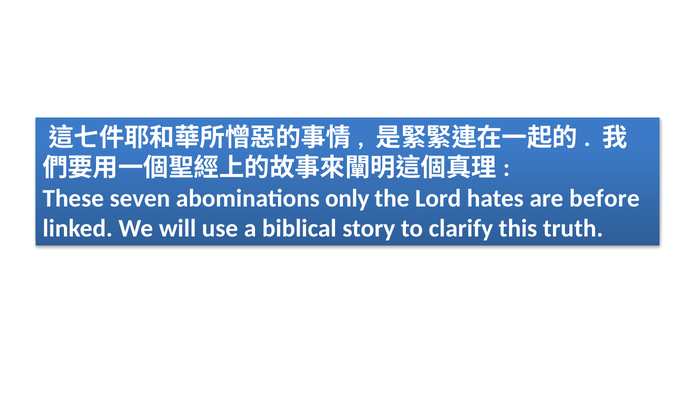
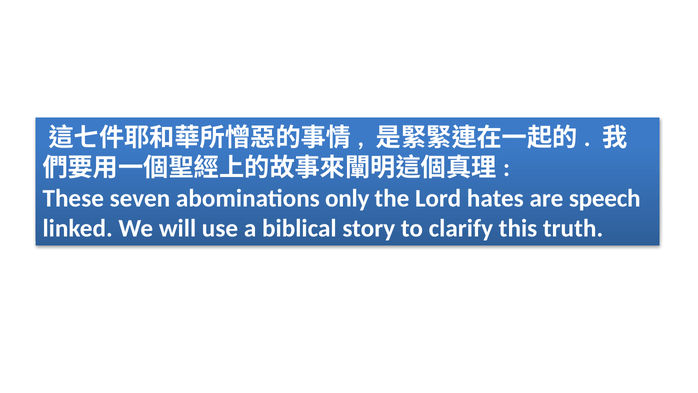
before: before -> speech
